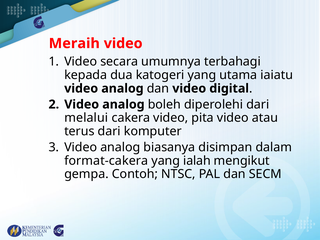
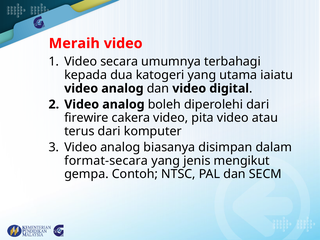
melalui: melalui -> firewire
format-cakera: format-cakera -> format-secara
ialah: ialah -> jenis
